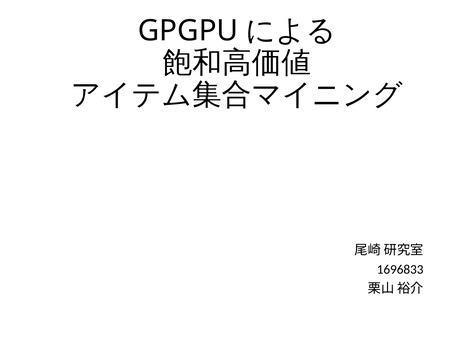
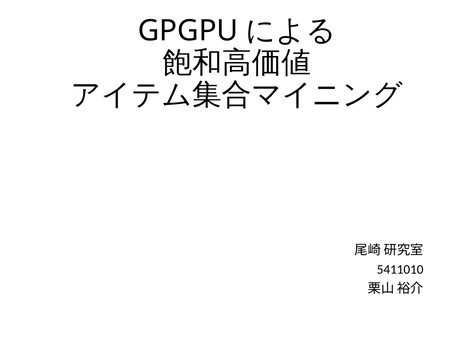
1696833: 1696833 -> 5411010
